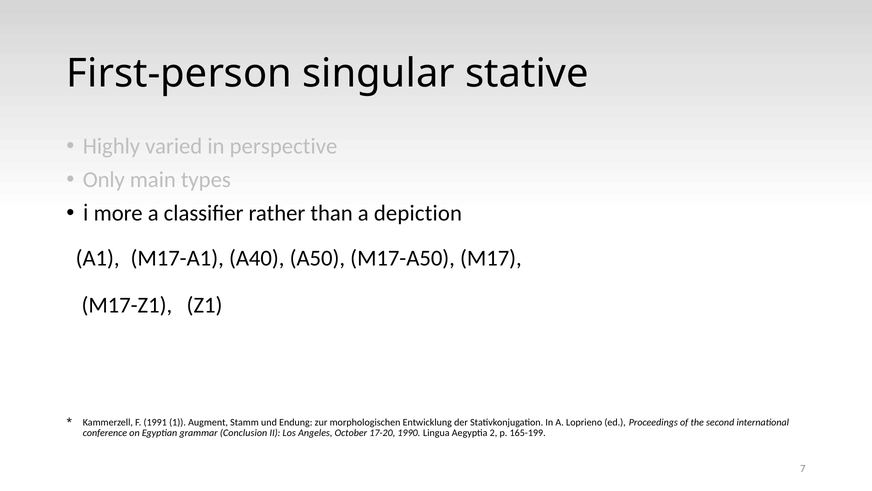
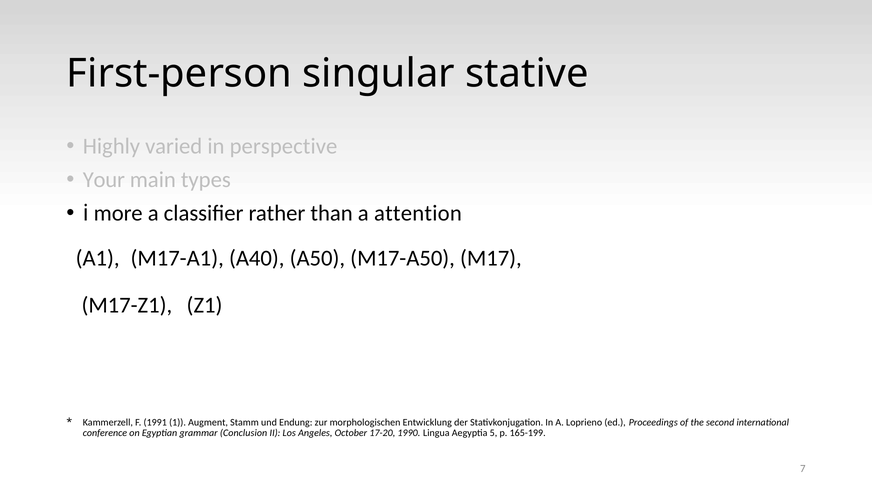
Only: Only -> Your
depiction: depiction -> attention
2: 2 -> 5
